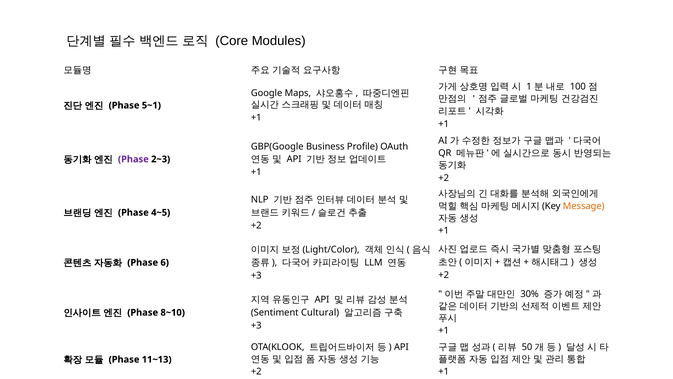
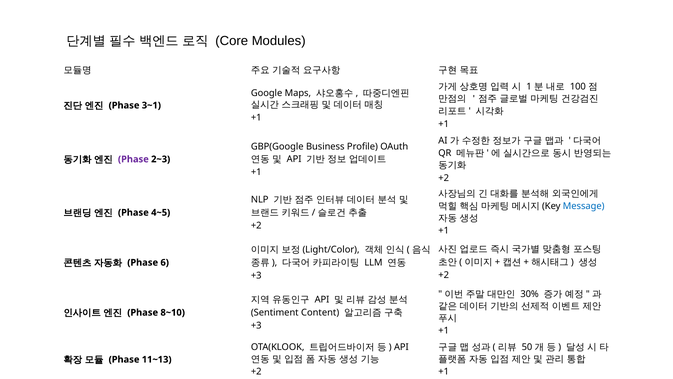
5~1: 5~1 -> 3~1
Message colour: orange -> blue
Cultural: Cultural -> Content
